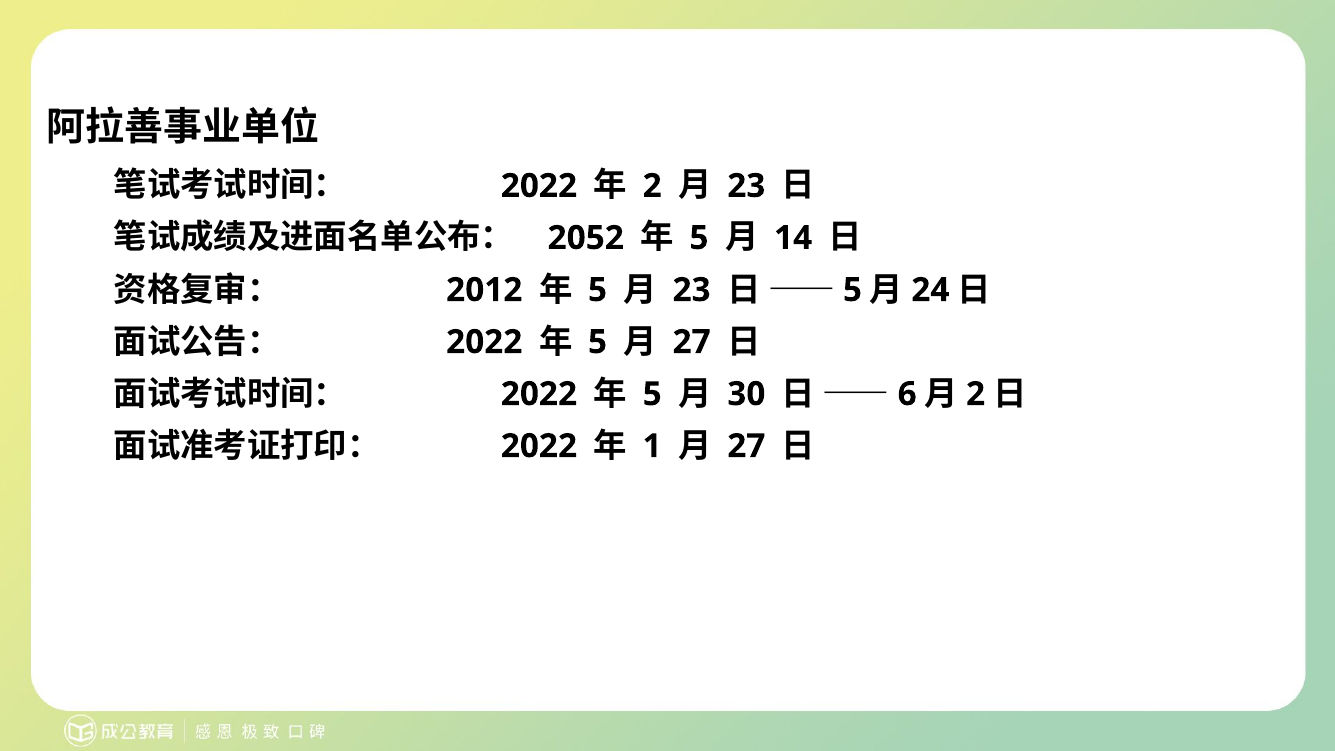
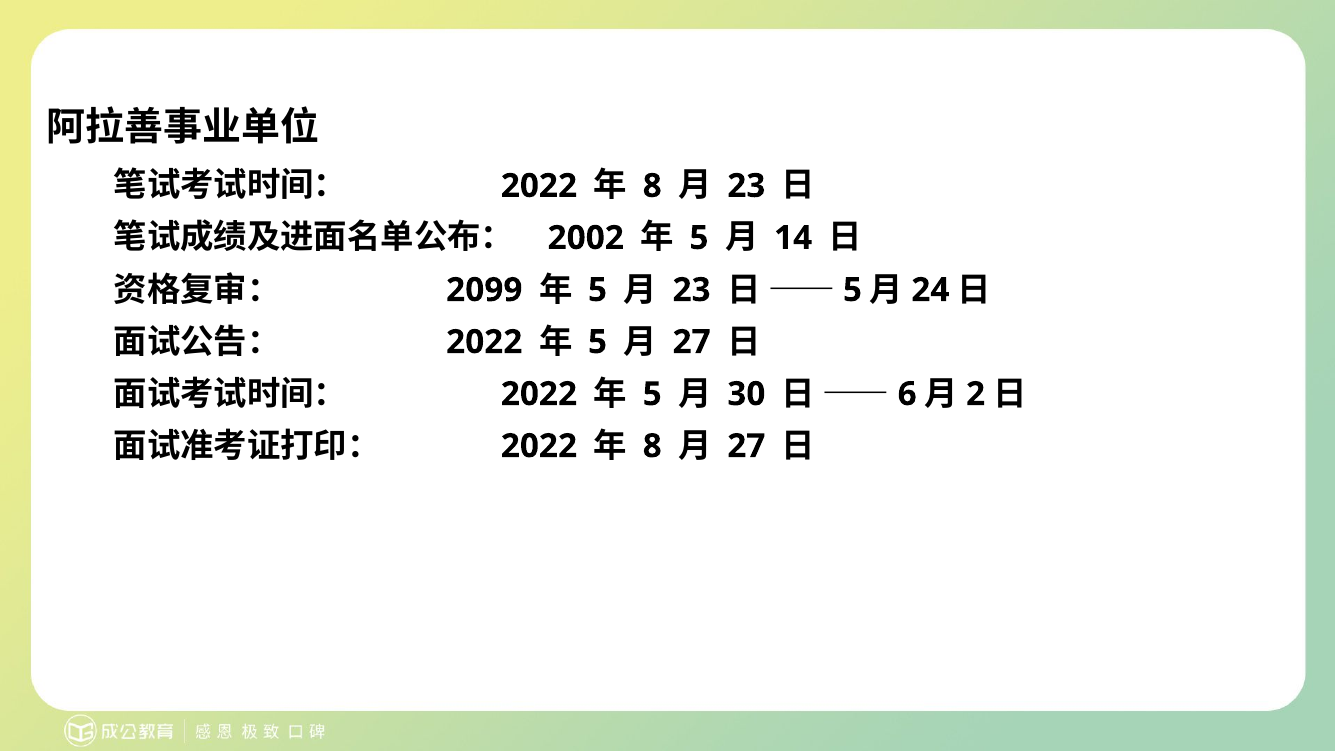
2 at (652, 186): 2 -> 8
2052: 2052 -> 2002
2012: 2012 -> 2099
1 at (652, 446): 1 -> 8
